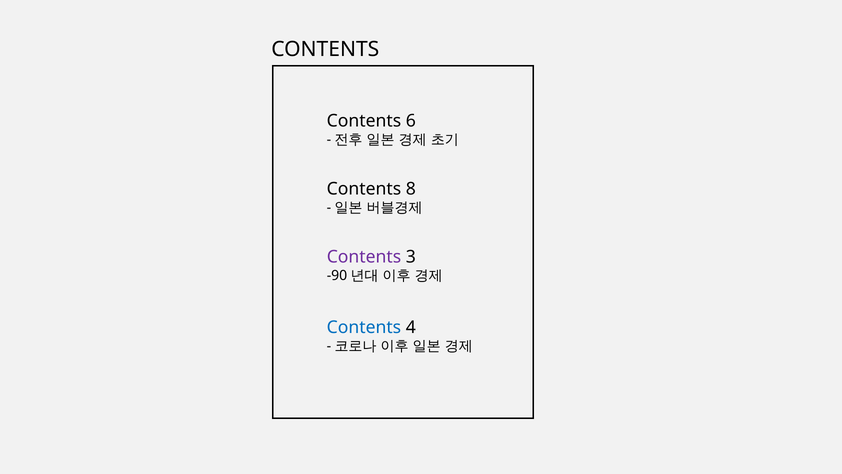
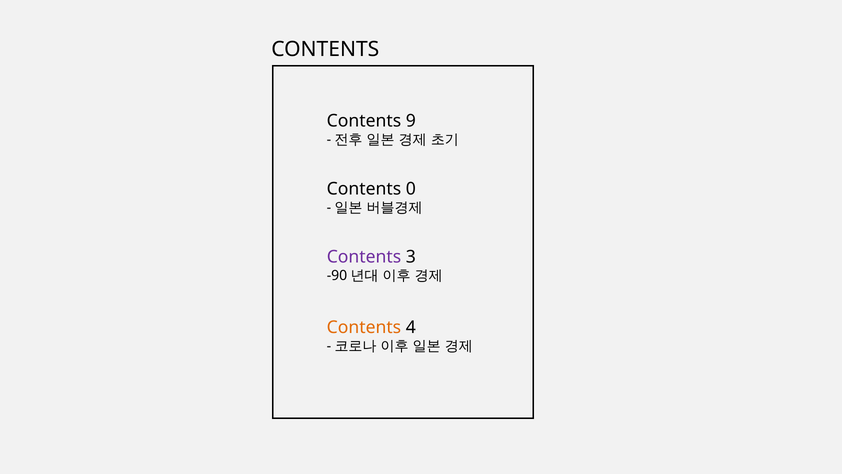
6: 6 -> 9
8: 8 -> 0
Contents at (364, 327) colour: blue -> orange
